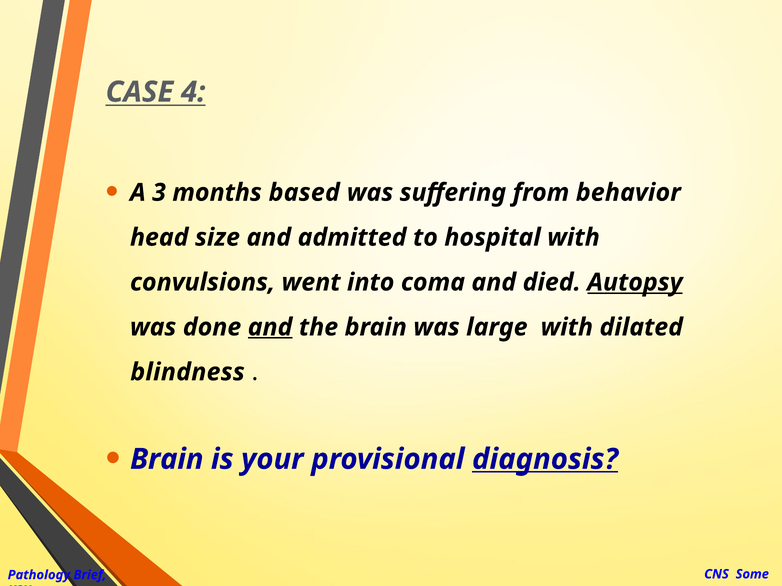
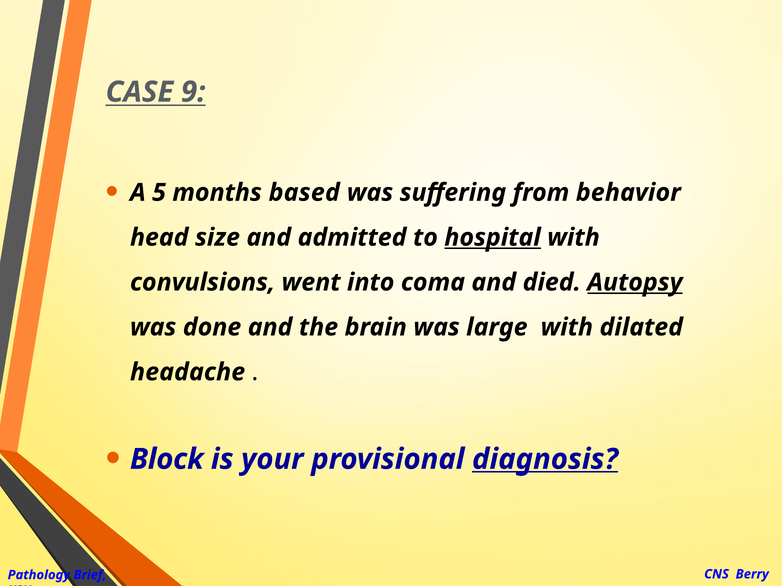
4: 4 -> 9
3: 3 -> 5
hospital underline: none -> present
and at (270, 327) underline: present -> none
blindness: blindness -> headache
Brain at (167, 460): Brain -> Block
Some: Some -> Berry
